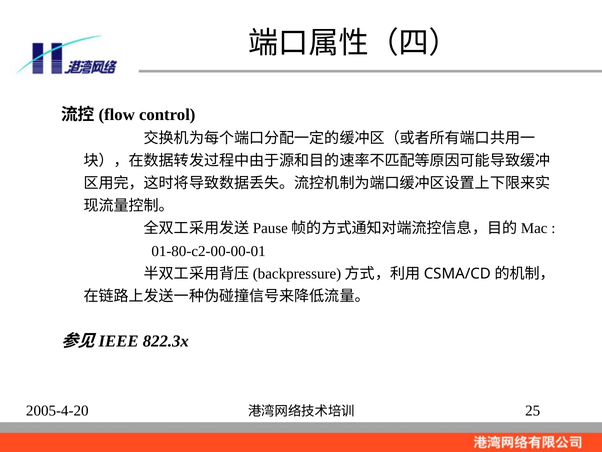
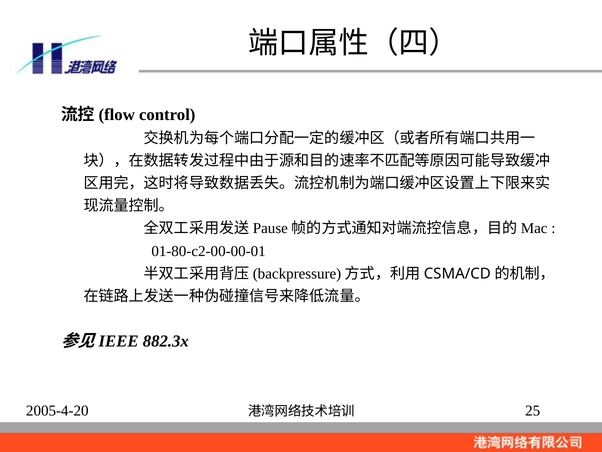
822.3x: 822.3x -> 882.3x
